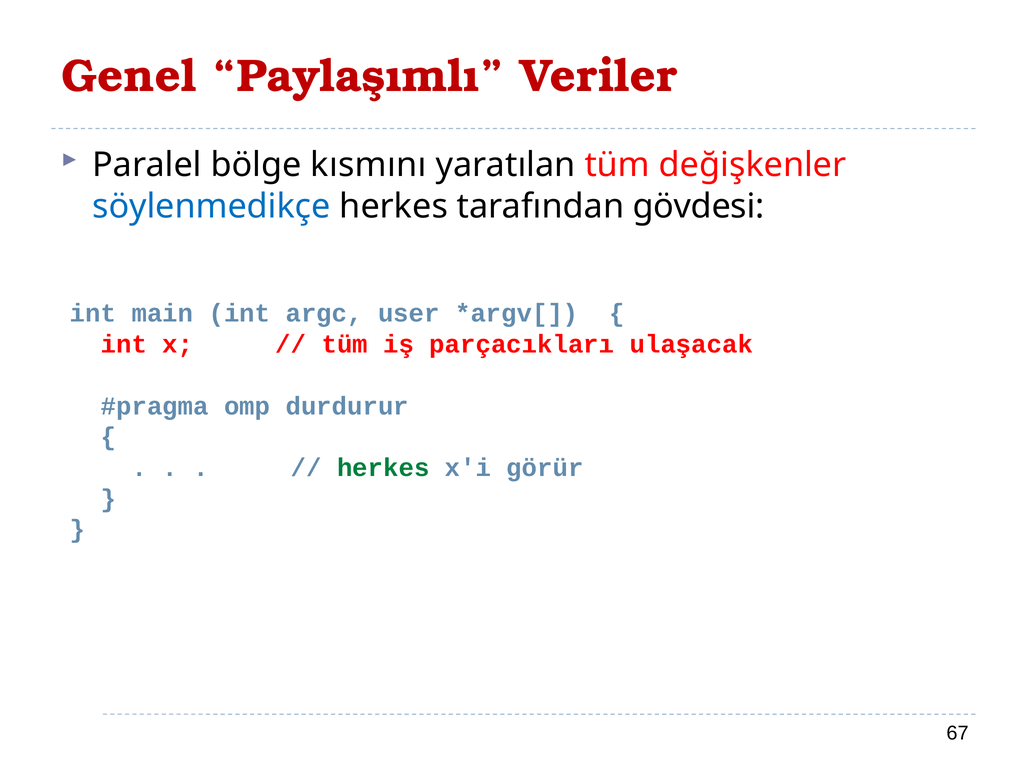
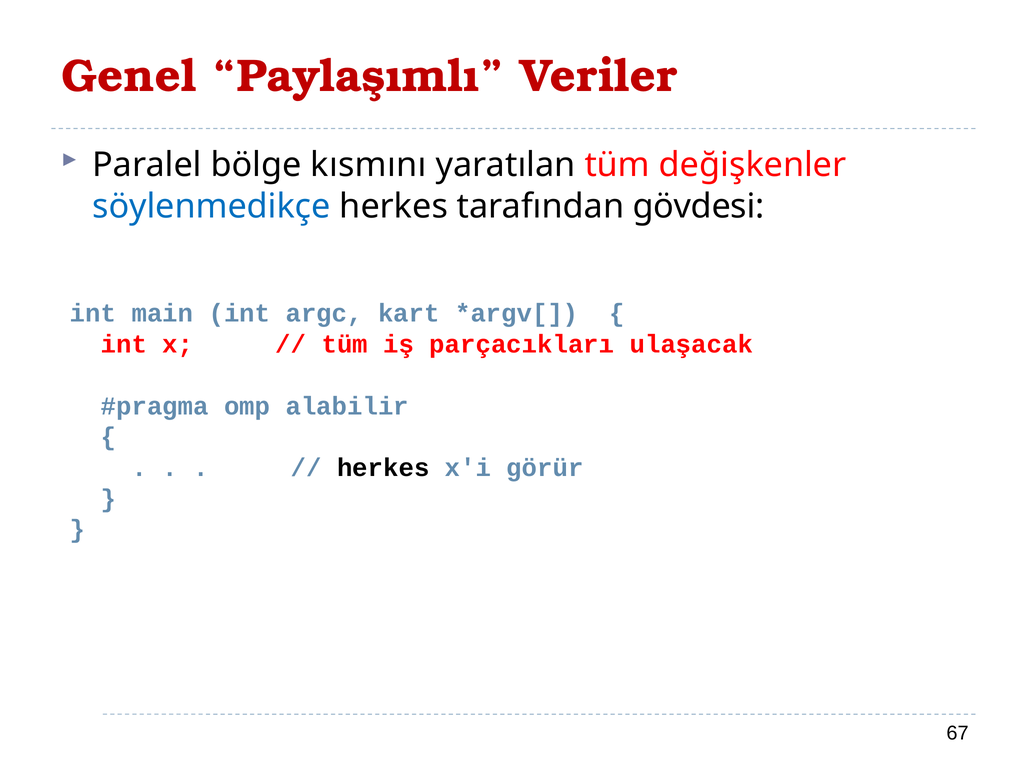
user: user -> kart
durdurur: durdurur -> alabilir
herkes at (383, 467) colour: green -> black
